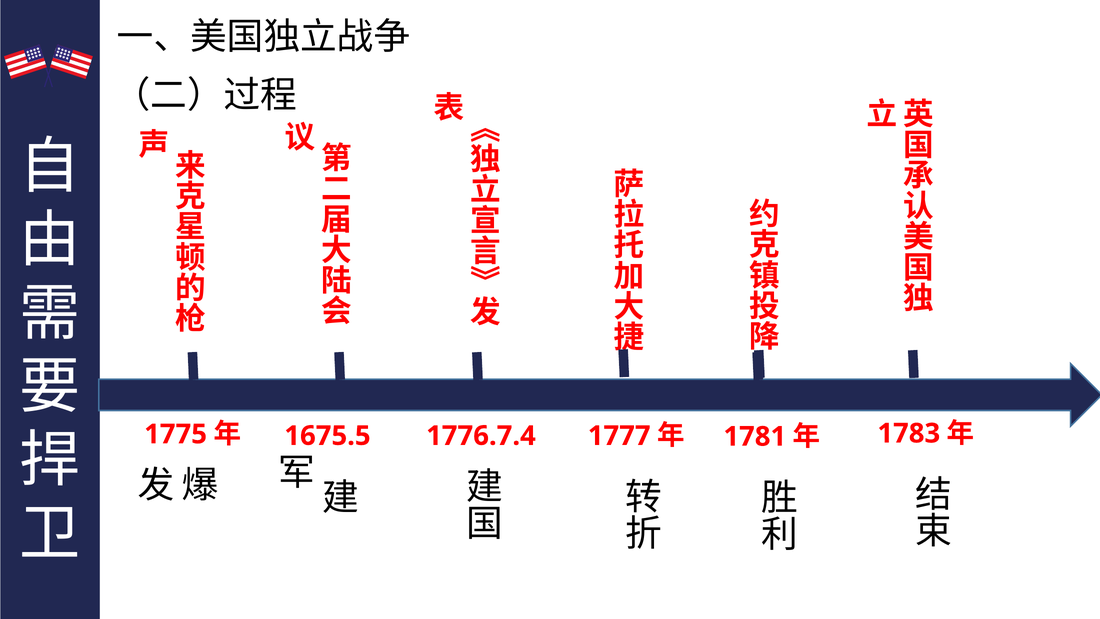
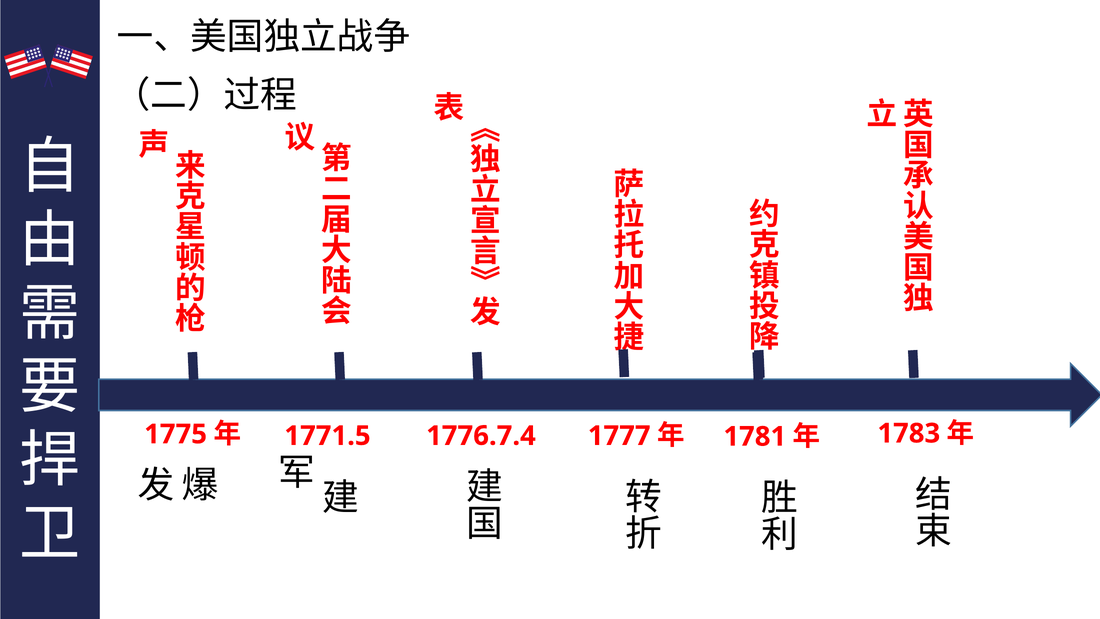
1675.5: 1675.5 -> 1771.5
